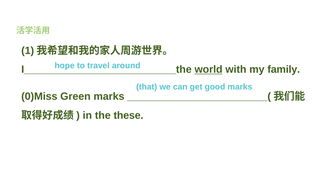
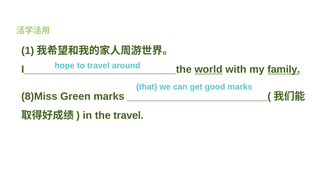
family underline: none -> present
0)Miss: 0)Miss -> 8)Miss
the these: these -> travel
